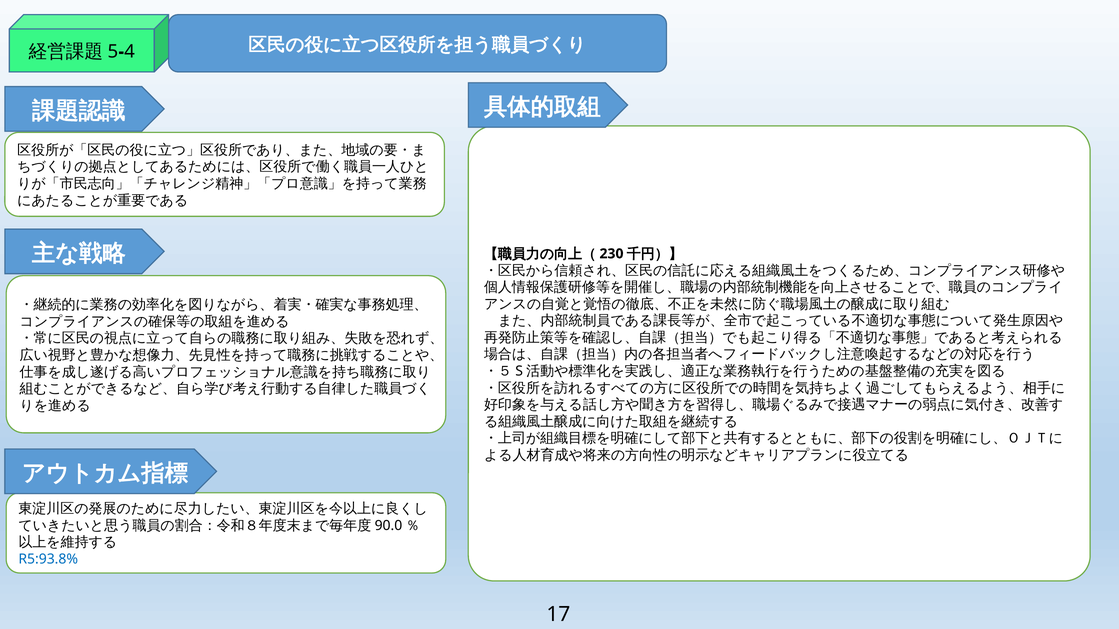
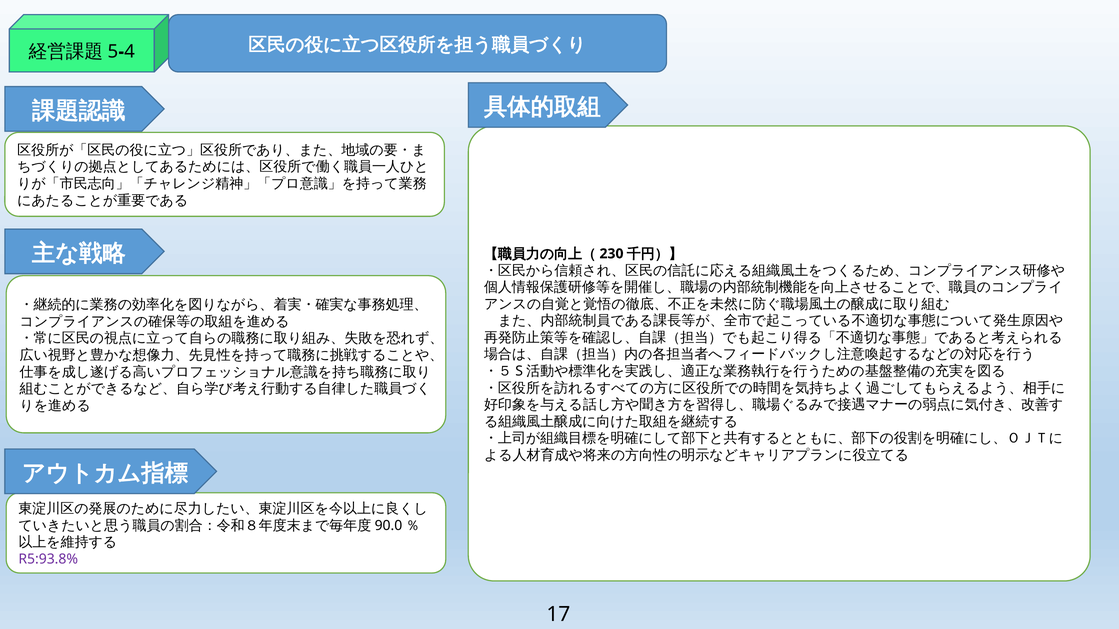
R5:93.8% colour: blue -> purple
